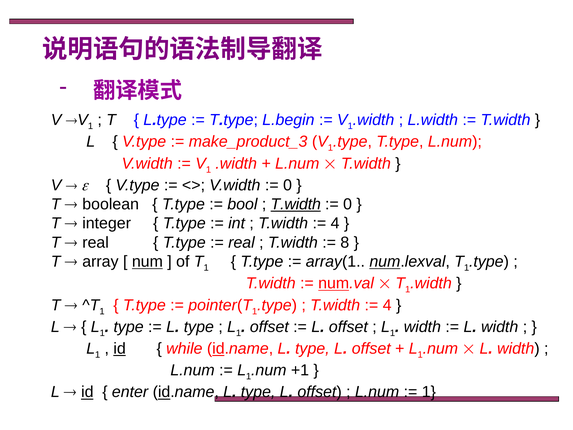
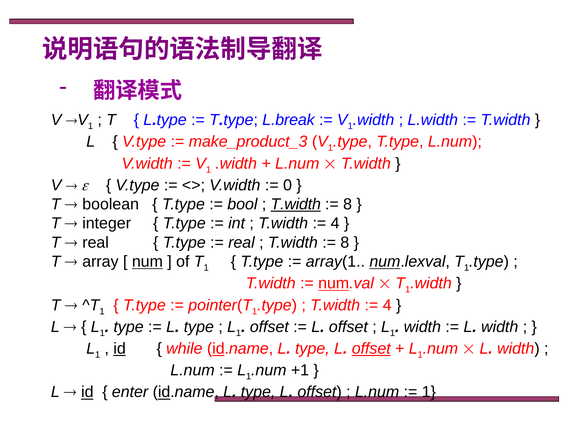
L.begin: L.begin -> L.break
0 at (348, 204): 0 -> 8
offset at (371, 348) underline: none -> present
